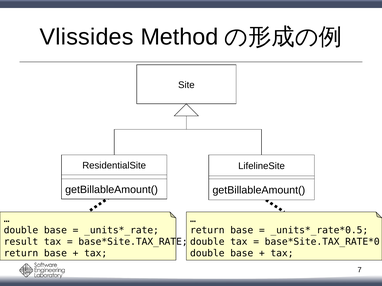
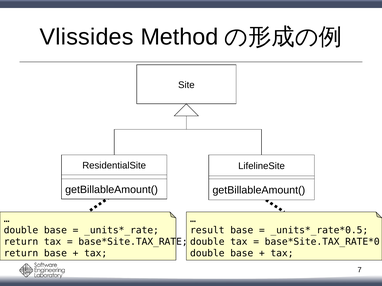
return at (207, 231): return -> result
result at (21, 242): result -> return
